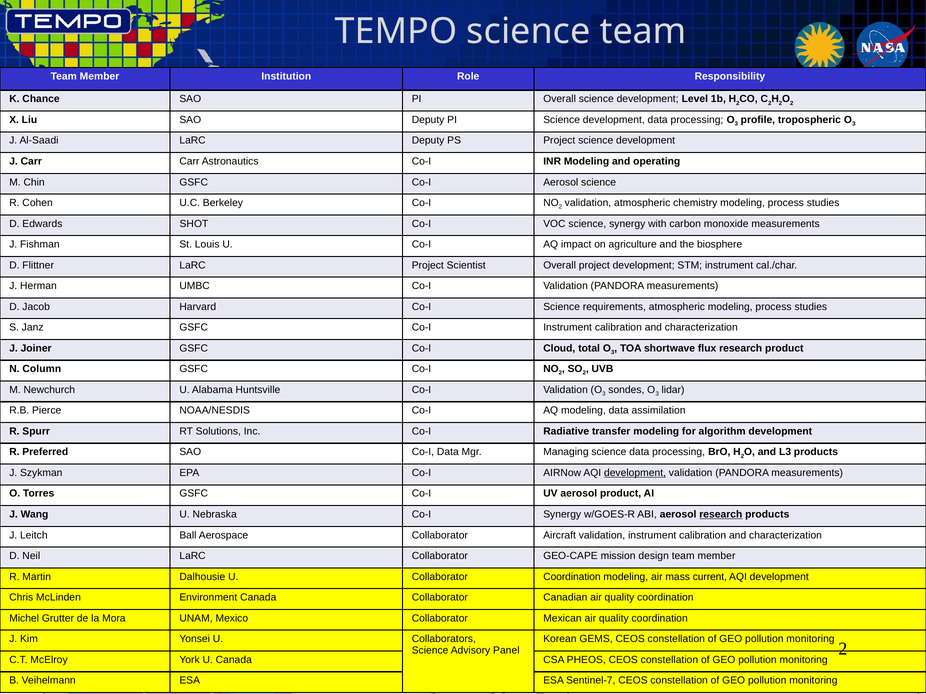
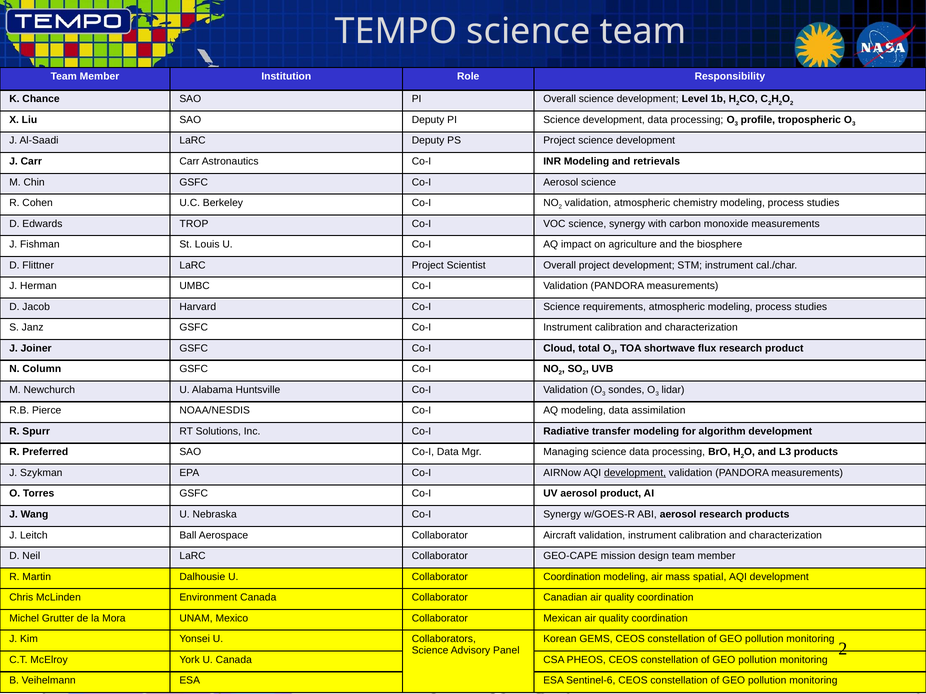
operating: operating -> retrievals
SHOT: SHOT -> TROP
research at (721, 515) underline: present -> none
current: current -> spatial
Sentinel-7: Sentinel-7 -> Sentinel-6
